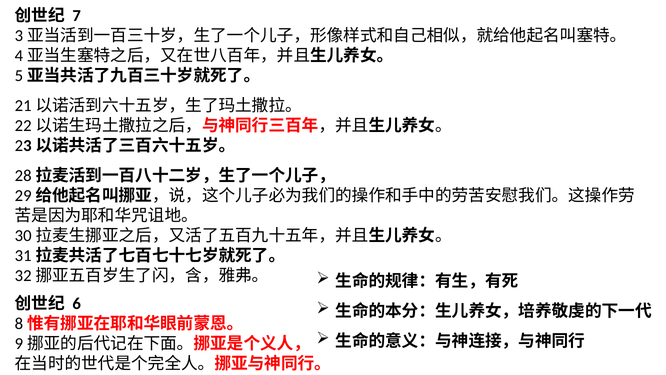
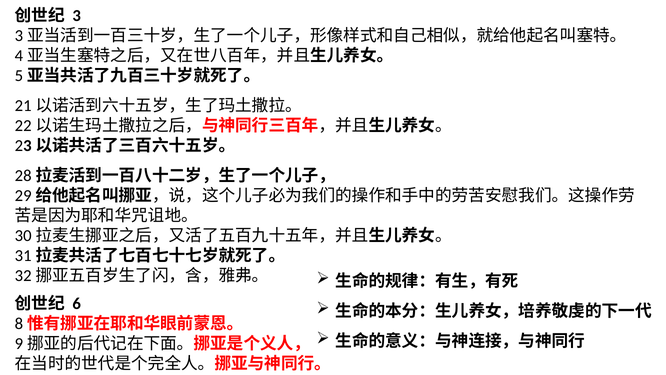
7: 7 -> 3
